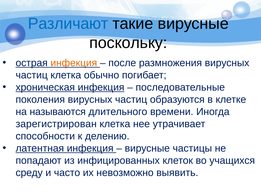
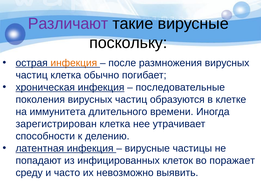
Различают colour: blue -> purple
называются: называются -> иммунитета
учащихся: учащихся -> поражает
